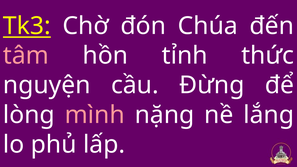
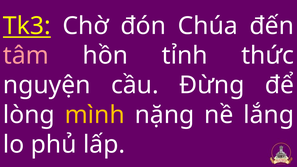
mình colour: pink -> yellow
